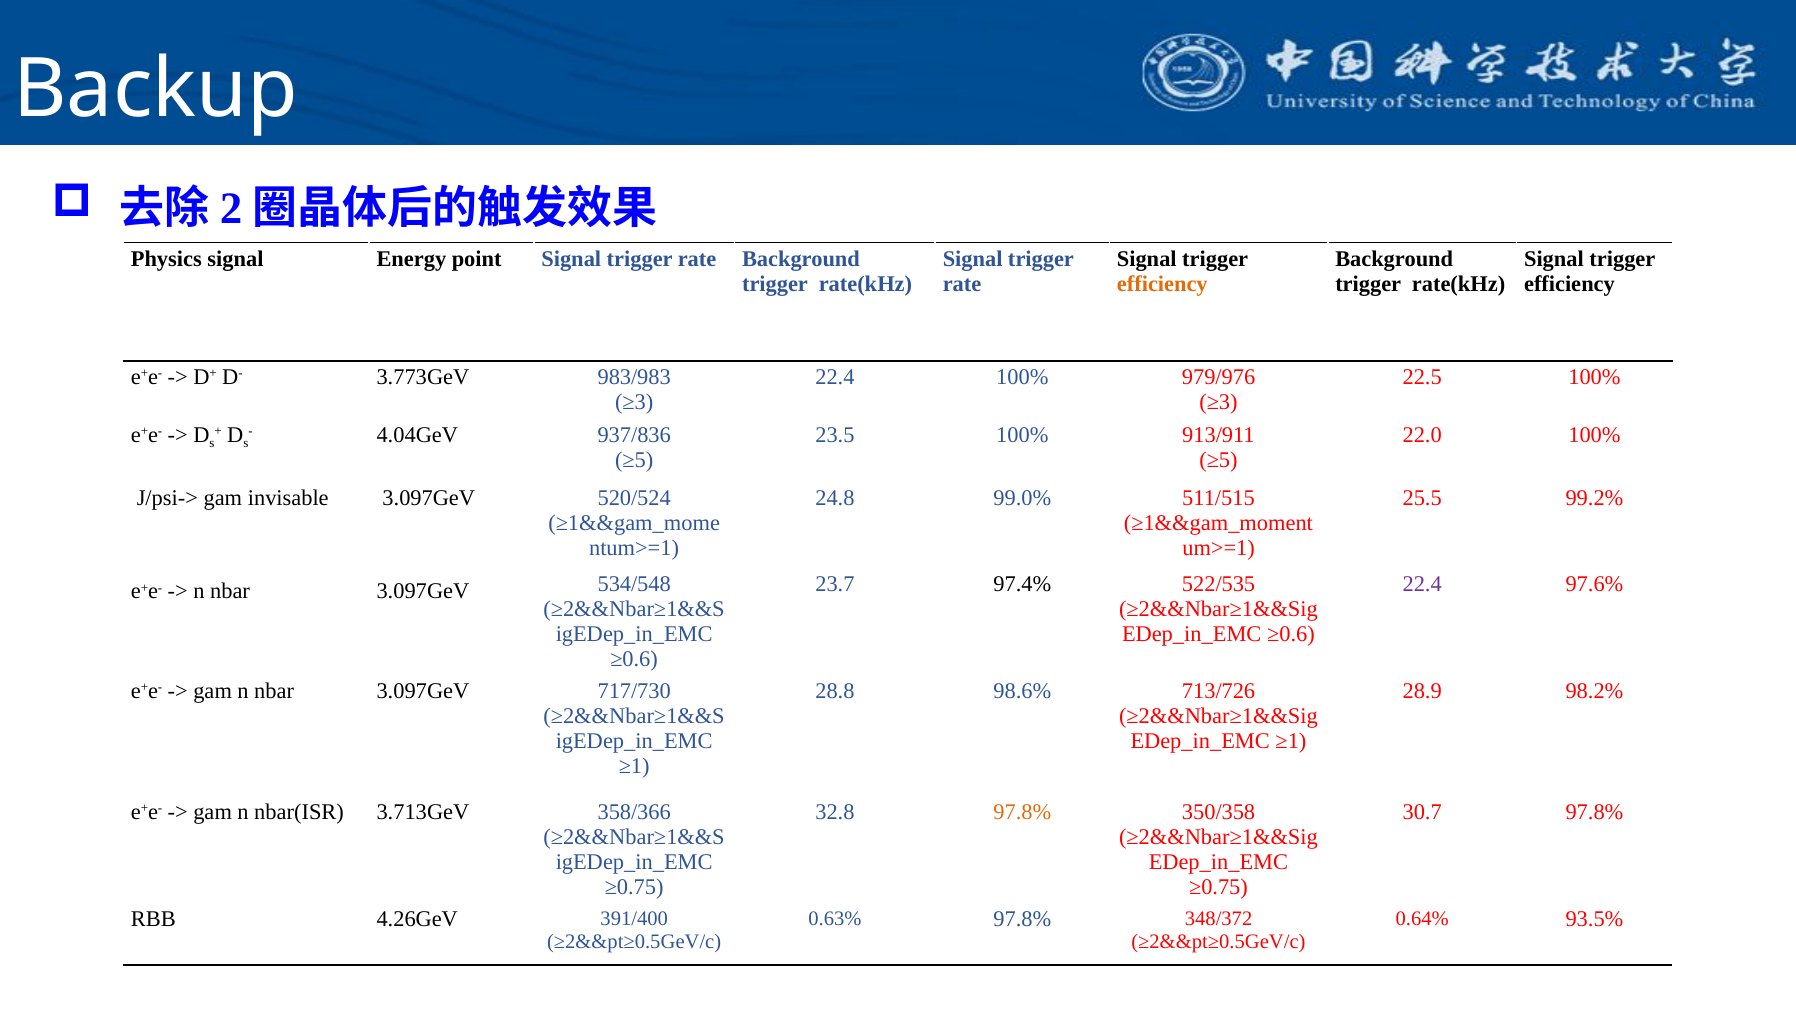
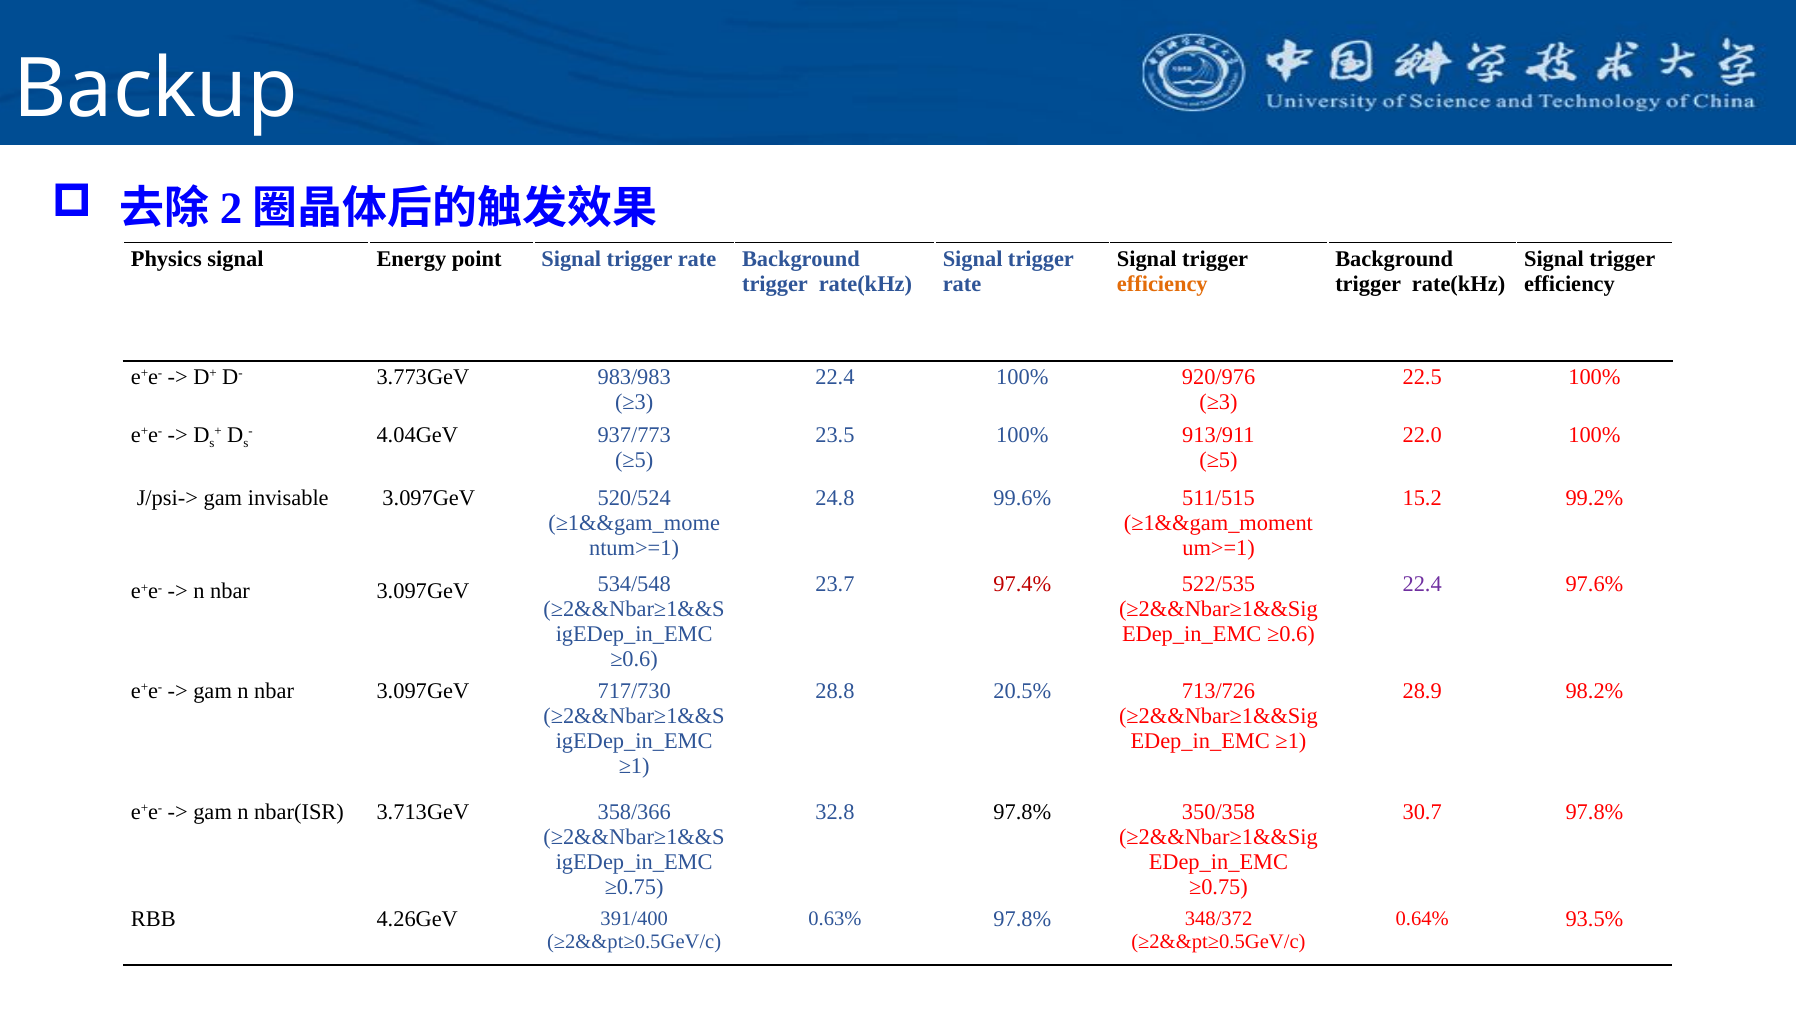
979/976: 979/976 -> 920/976
937/836: 937/836 -> 937/773
99.0%: 99.0% -> 99.6%
25.5: 25.5 -> 15.2
97.4% colour: black -> red
98.6%: 98.6% -> 20.5%
97.8% at (1022, 812) colour: orange -> black
